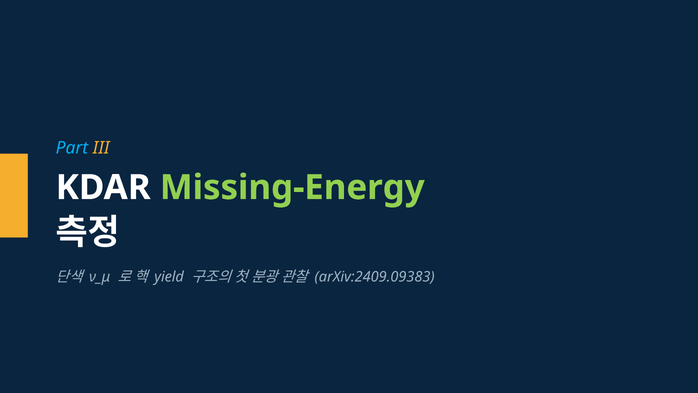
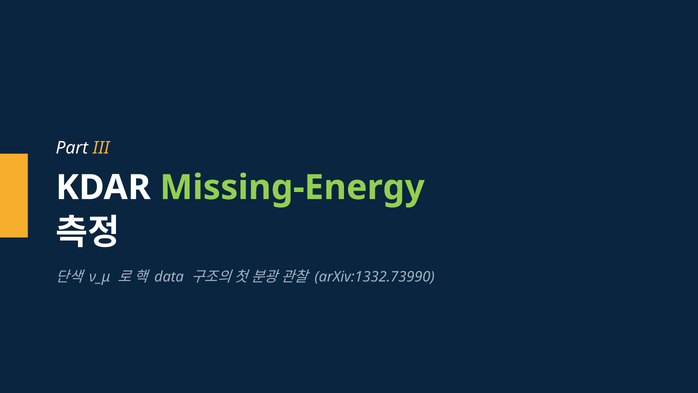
Part colour: light blue -> white
yield: yield -> data
arXiv:2409.09383: arXiv:2409.09383 -> arXiv:1332.73990
